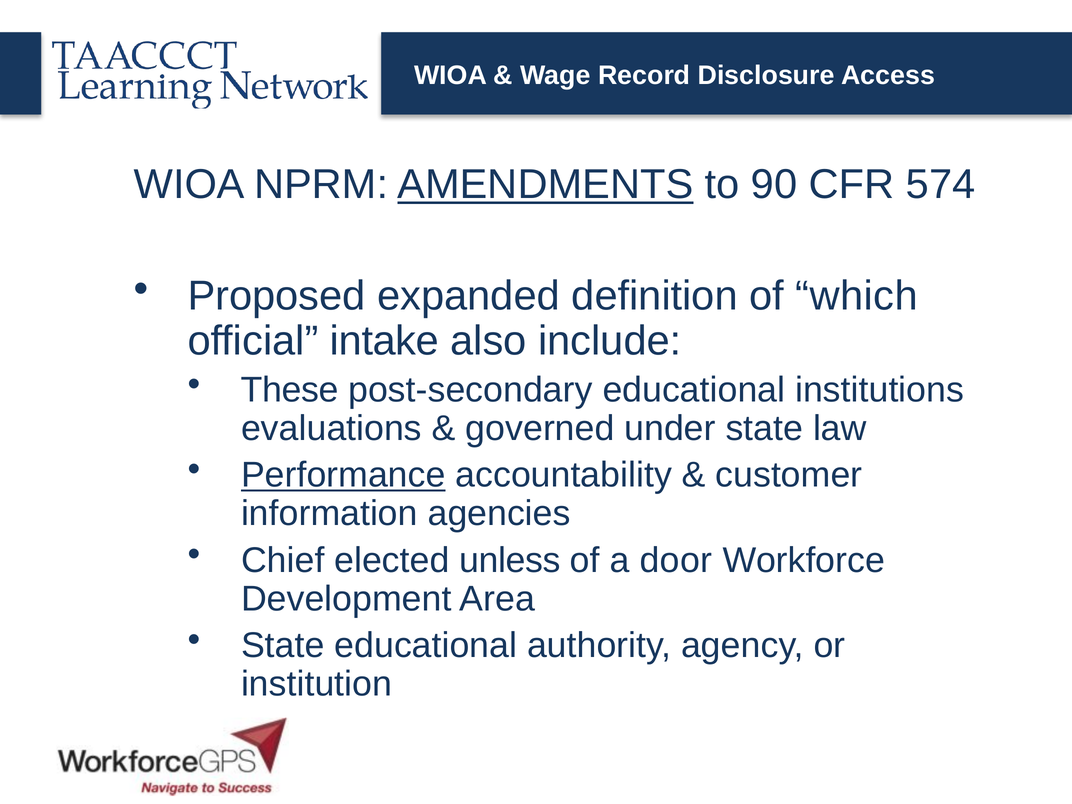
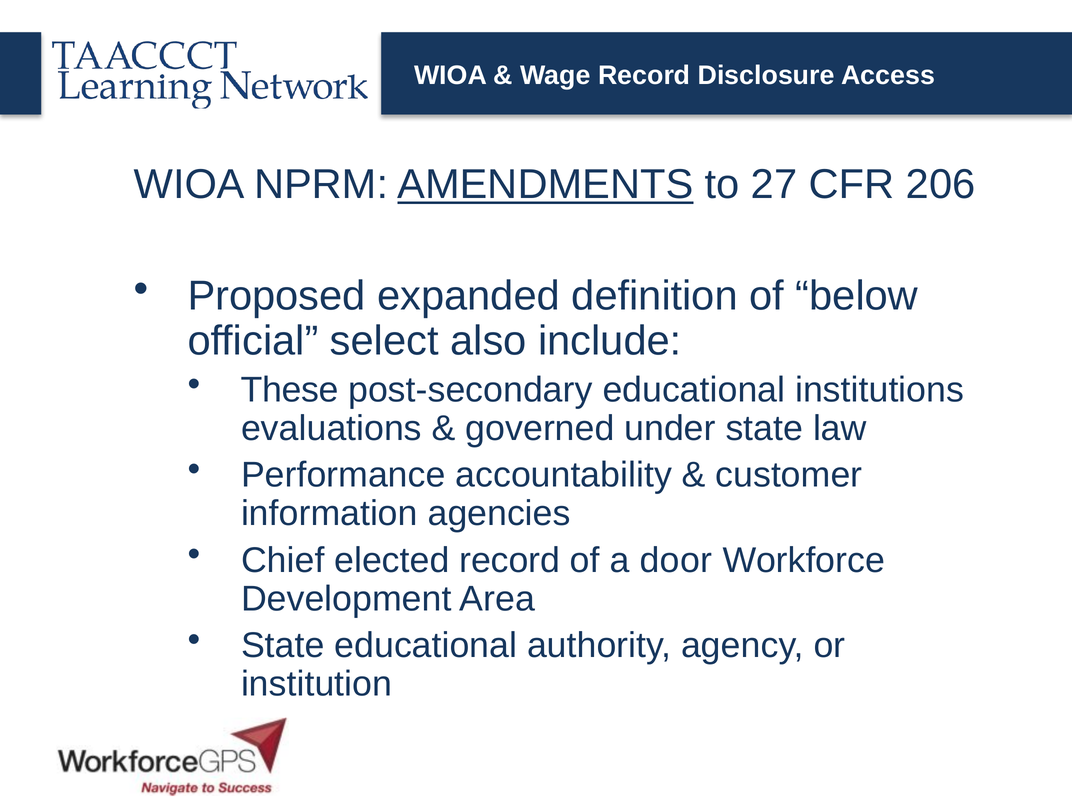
90: 90 -> 27
574: 574 -> 206
which: which -> below
intake: intake -> select
Performance underline: present -> none
elected unless: unless -> record
